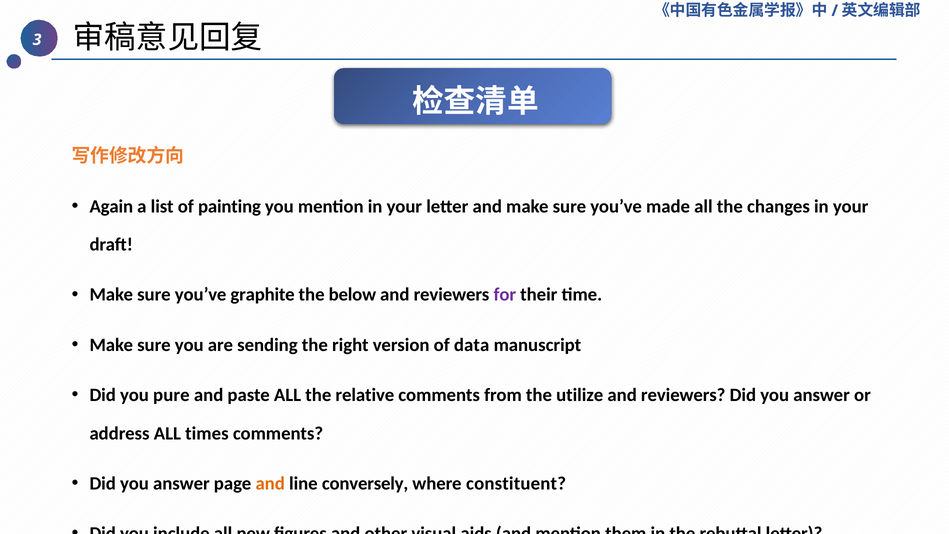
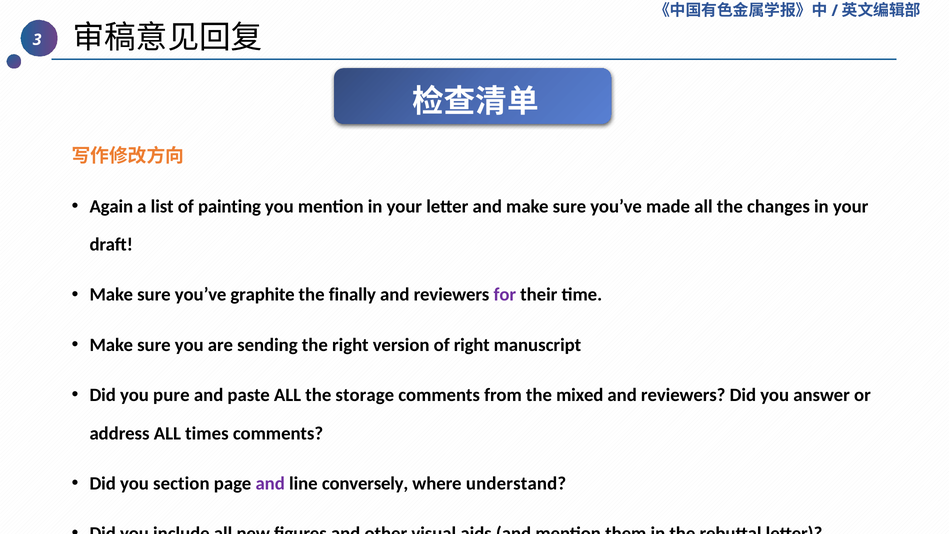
below: below -> finally
of data: data -> right
relative: relative -> storage
utilize: utilize -> mixed
answer at (181, 483): answer -> section
and at (270, 483) colour: orange -> purple
constituent: constituent -> understand
